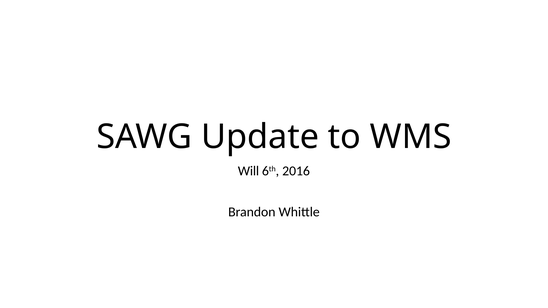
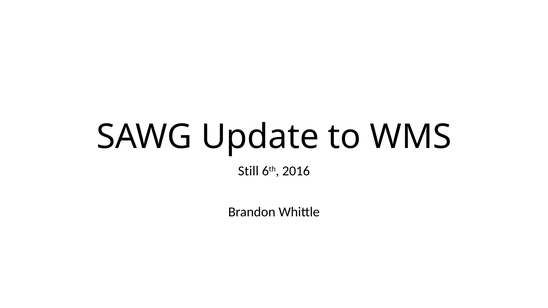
Will: Will -> Still
